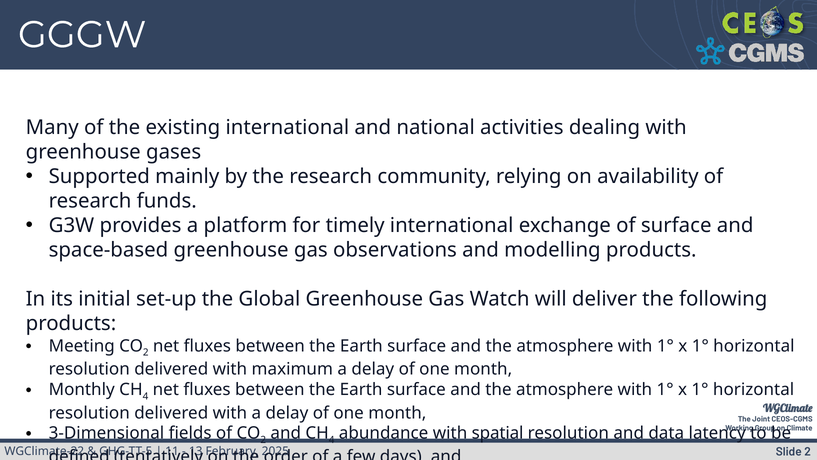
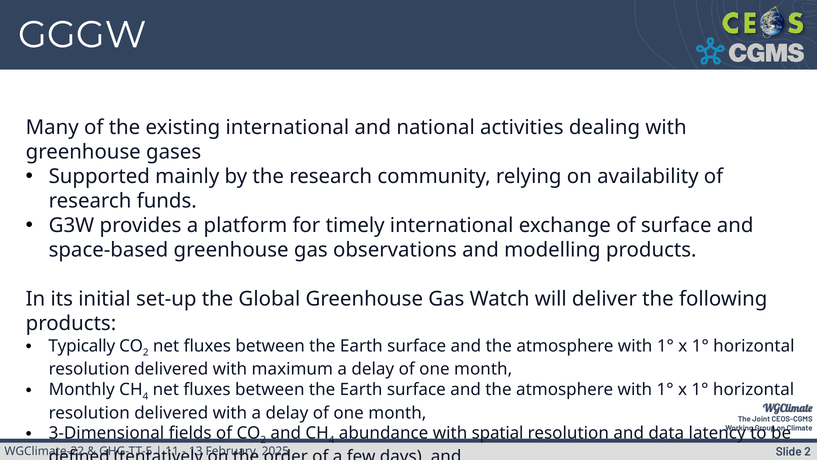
Meeting: Meeting -> Typically
